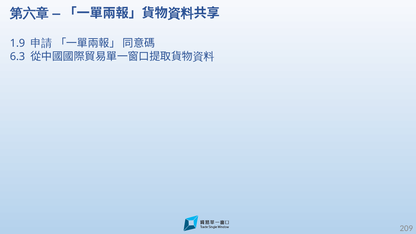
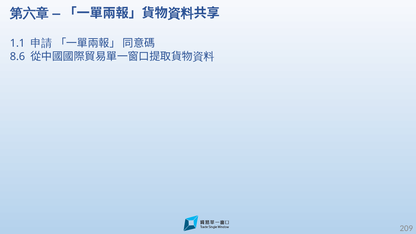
1.9: 1.9 -> 1.1
6.3: 6.3 -> 8.6
